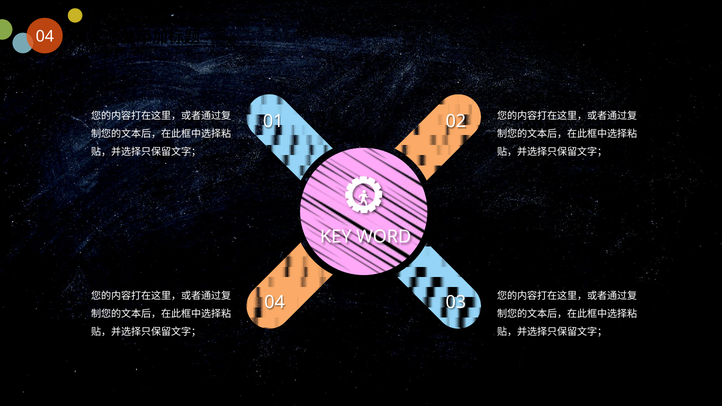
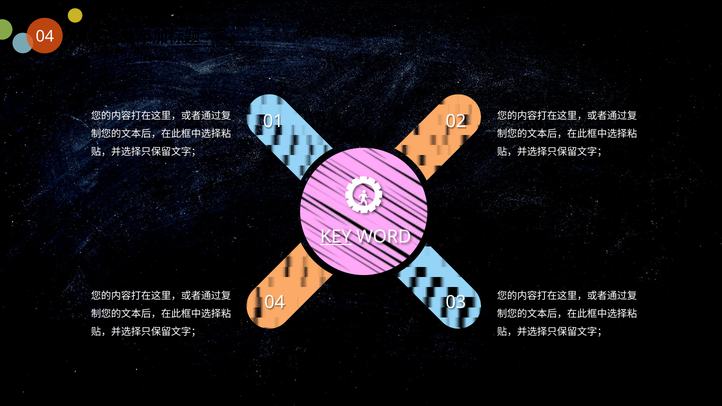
KEY underline: none -> present
